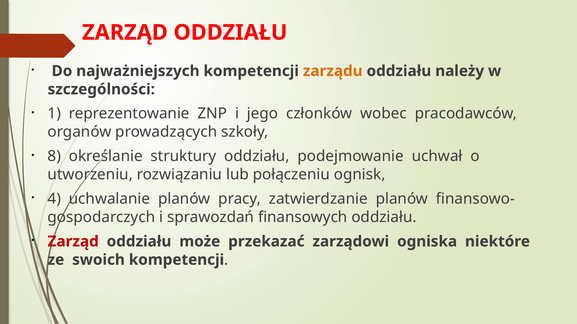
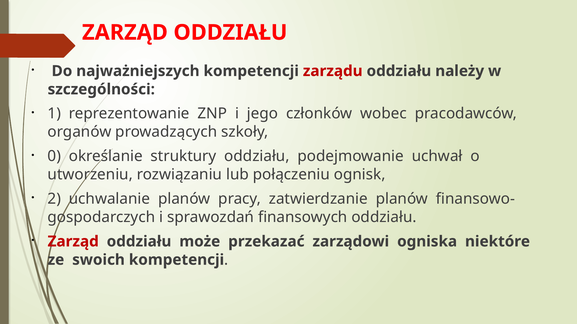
zarządu colour: orange -> red
8: 8 -> 0
4: 4 -> 2
